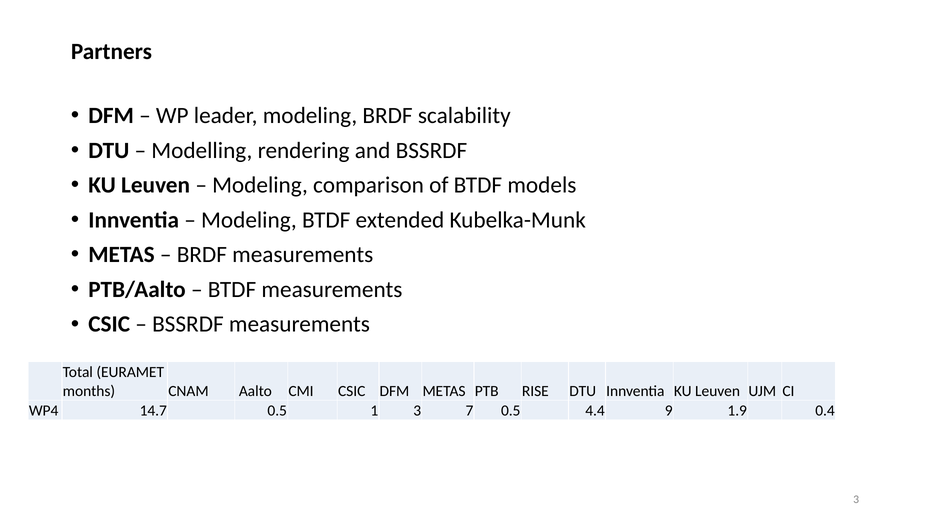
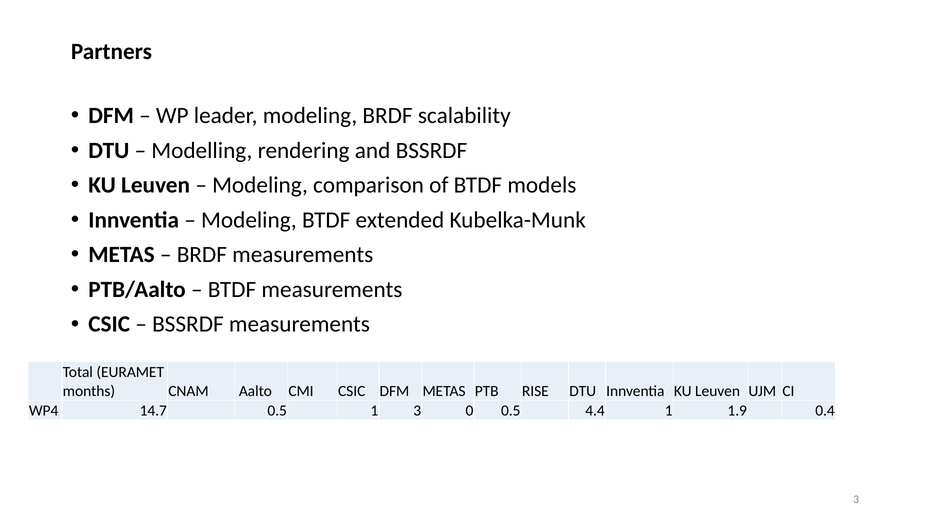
7: 7 -> 0
4.4 9: 9 -> 1
